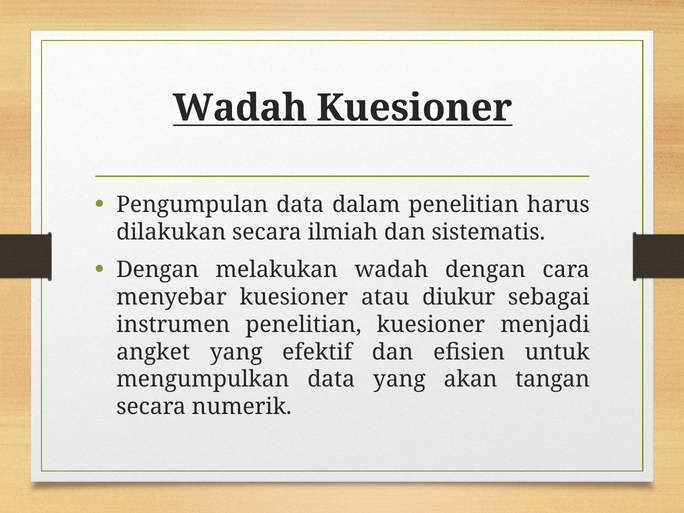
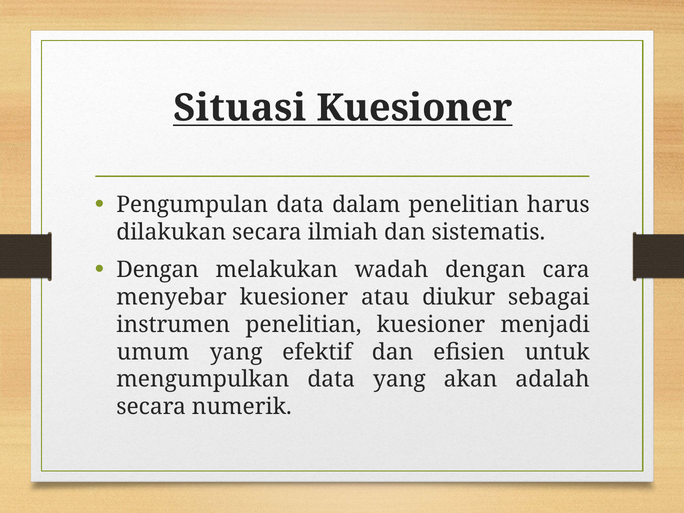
Wadah at (240, 108): Wadah -> Situasi
angket: angket -> umum
tangan: tangan -> adalah
